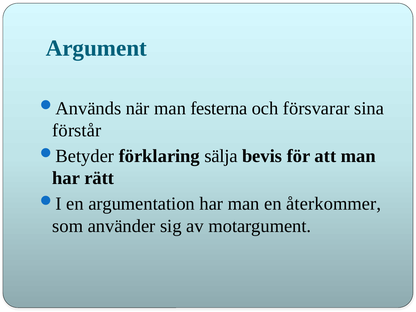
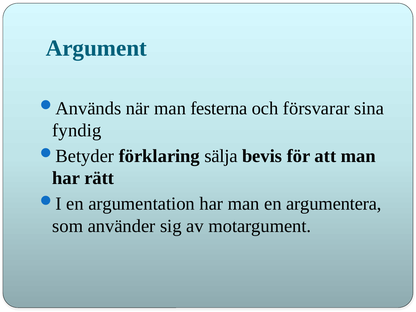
förstår: förstår -> fyndig
återkommer: återkommer -> argumentera
